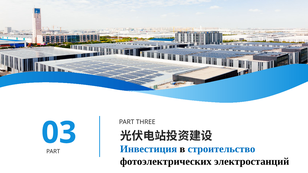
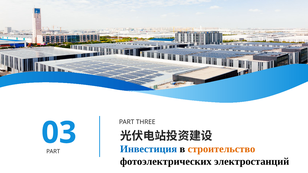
строительство colour: blue -> orange
